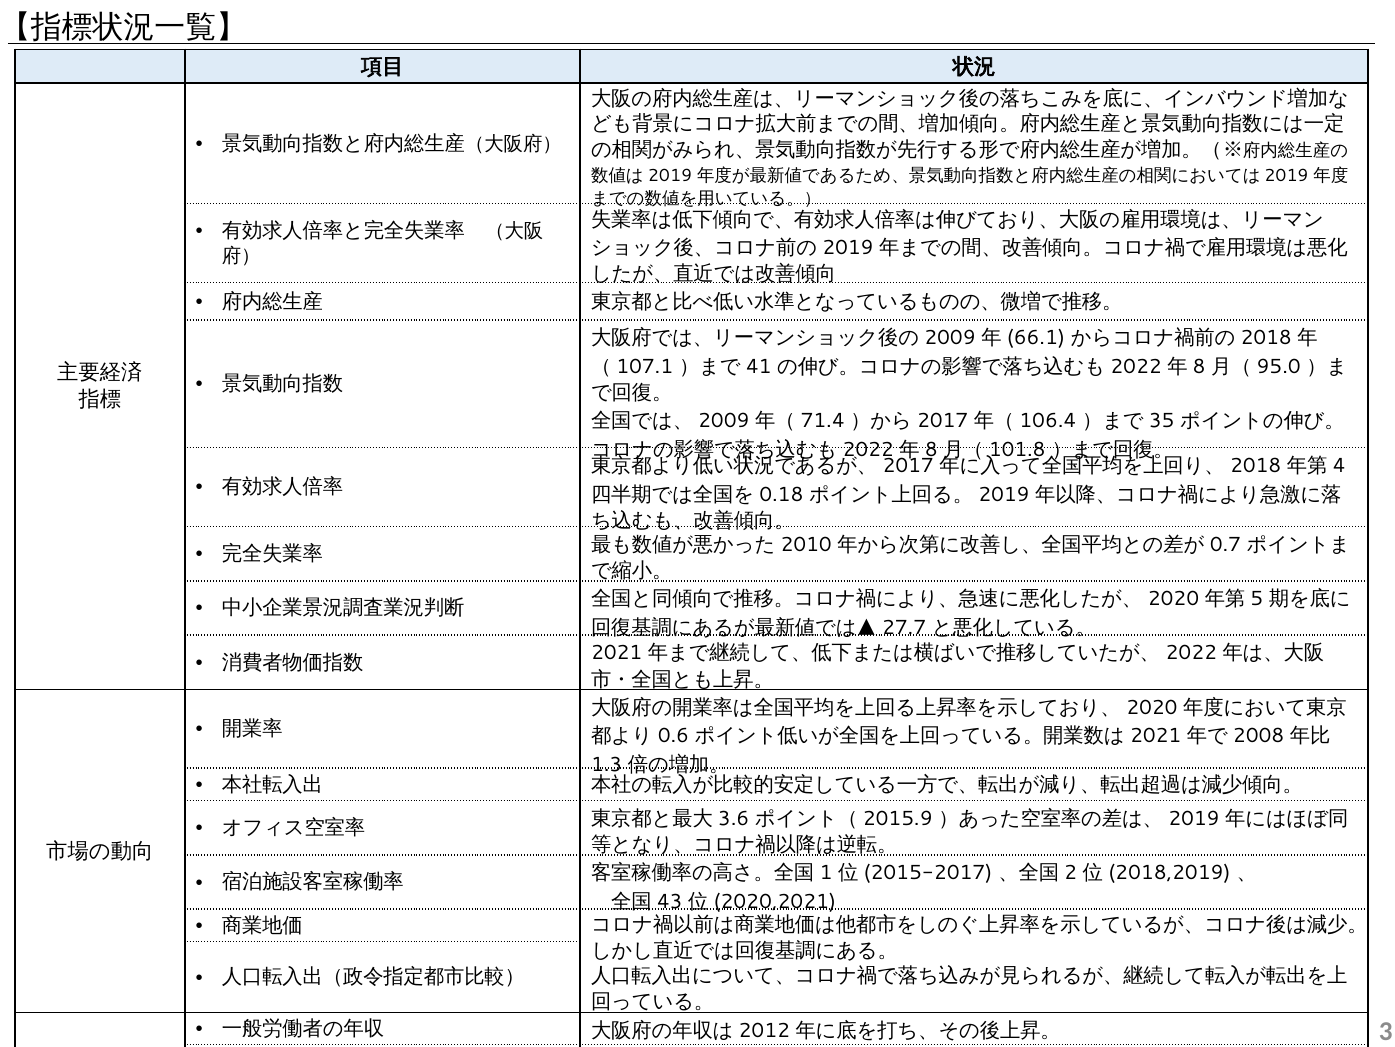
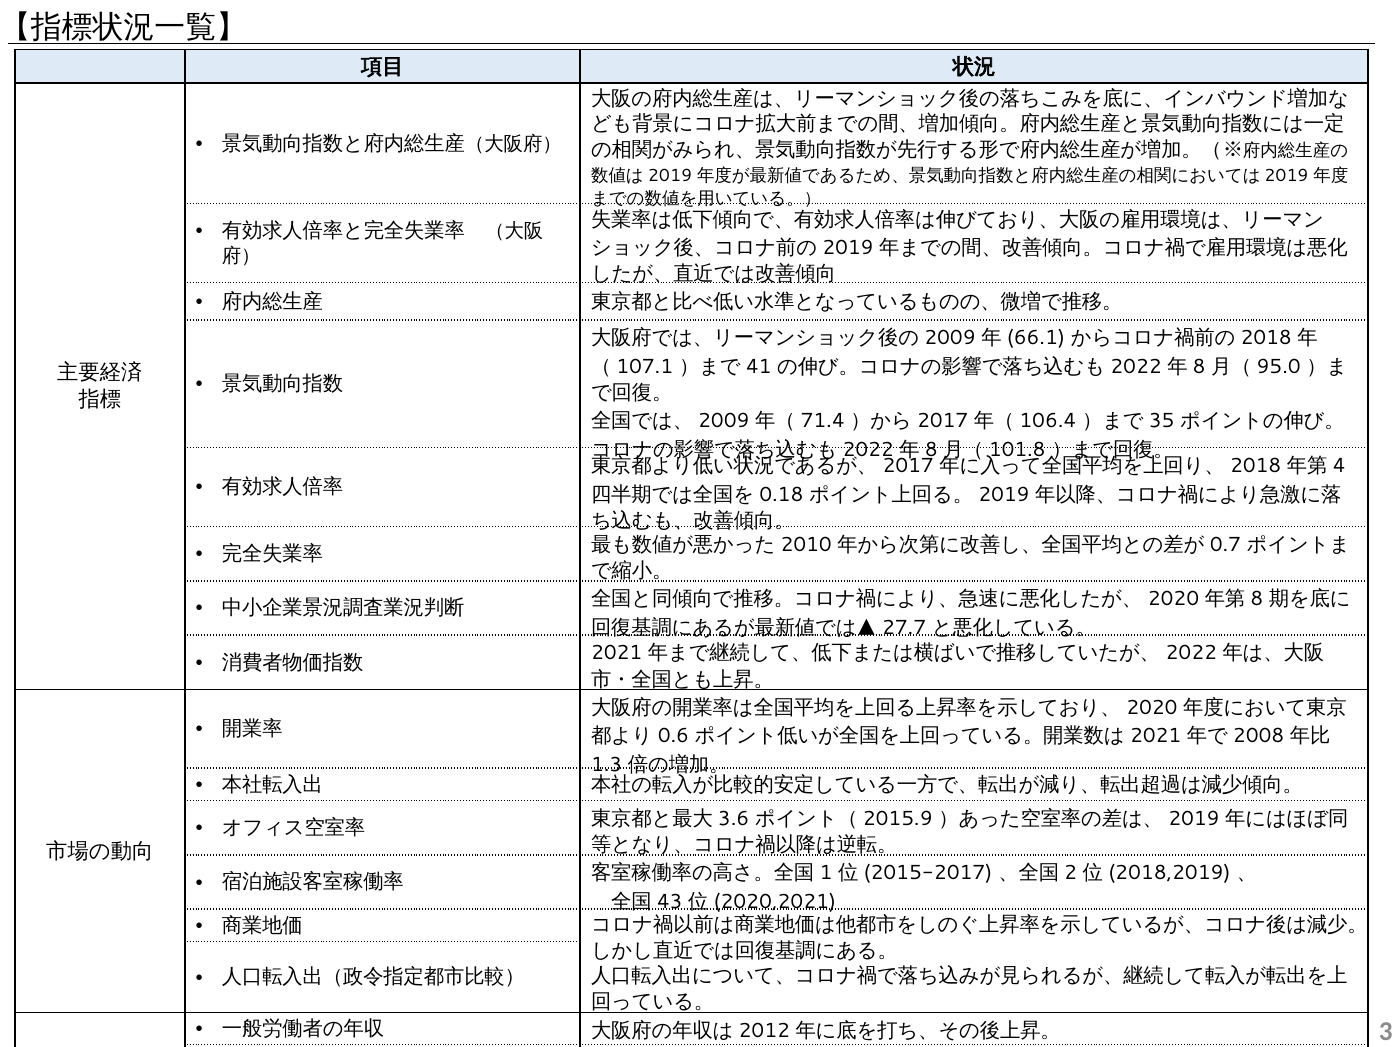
5: 5 -> 8
